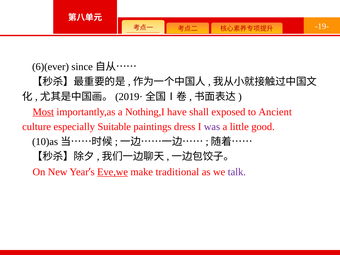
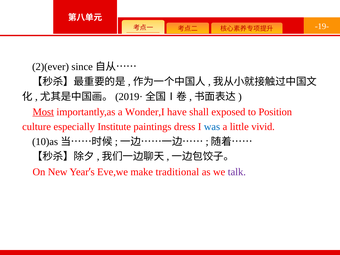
6)(ever: 6)(ever -> 2)(ever
Nothing,I: Nothing,I -> Wonder,I
Ancient: Ancient -> Position
Suitable: Suitable -> Institute
was colour: purple -> blue
good: good -> vivid
Eve,we underline: present -> none
